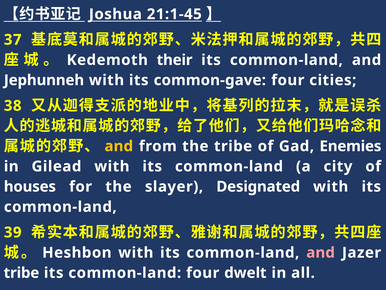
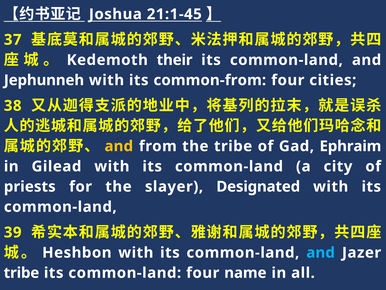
common-gave: common-gave -> common-from
Enemies: Enemies -> Ephraim
houses: houses -> priests
and at (321, 252) colour: pink -> light blue
dwelt: dwelt -> name
